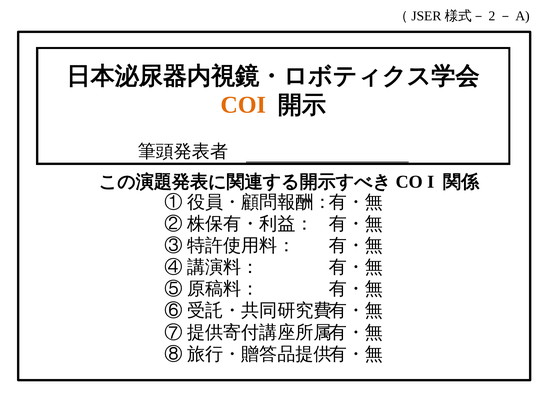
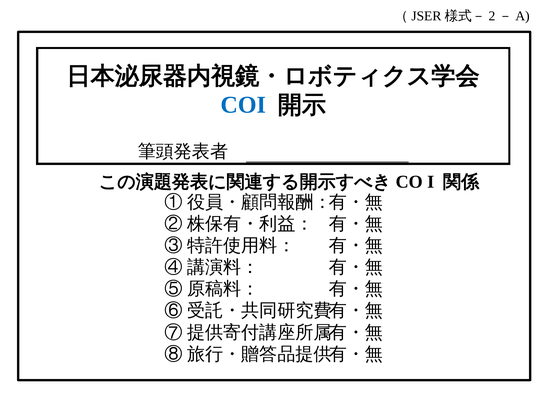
COI colour: orange -> blue
